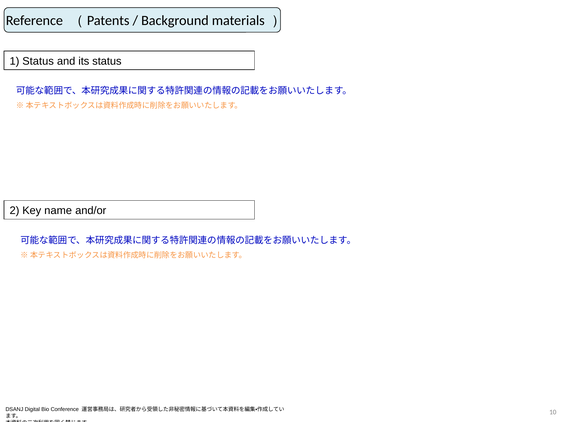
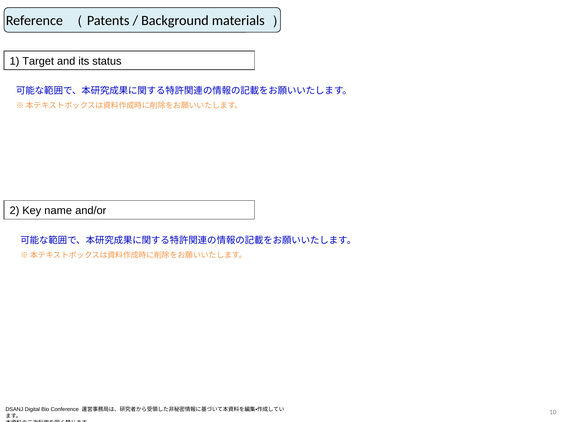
1 Status: Status -> Target
